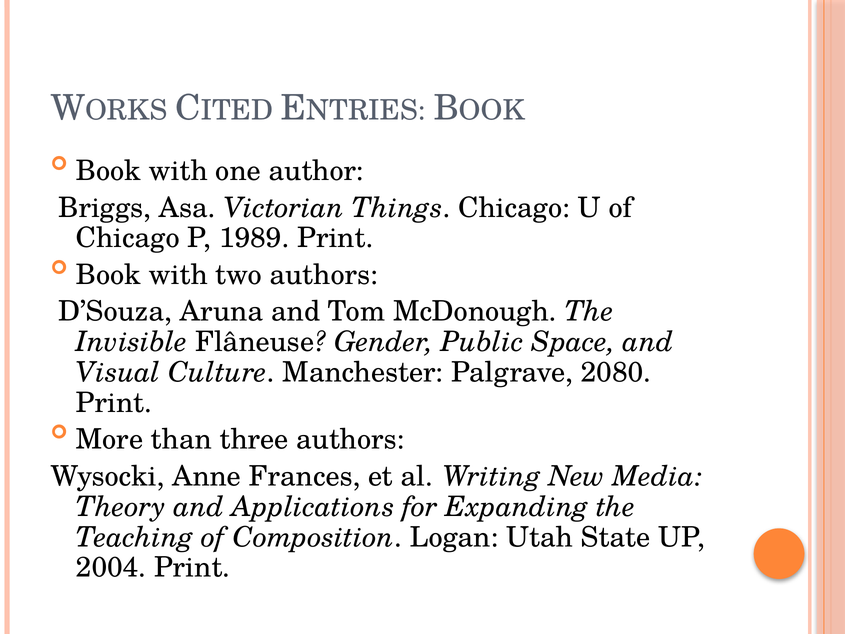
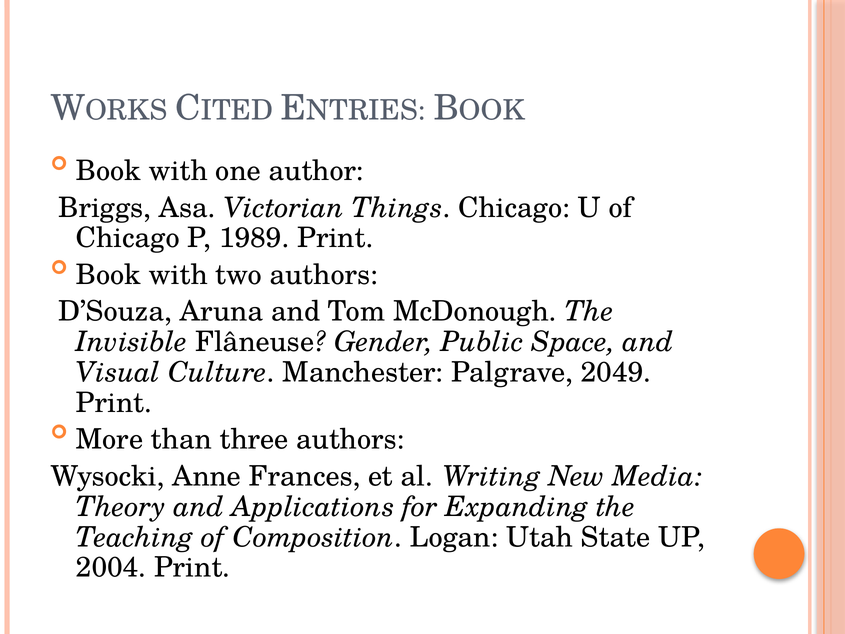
2080: 2080 -> 2049
